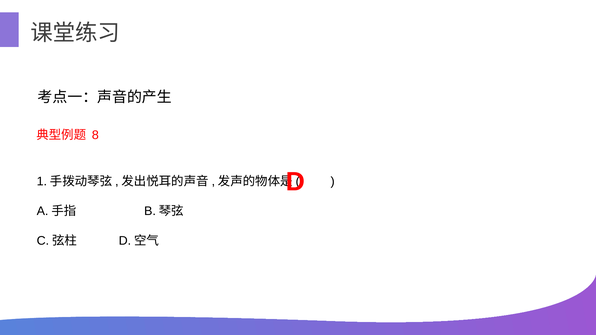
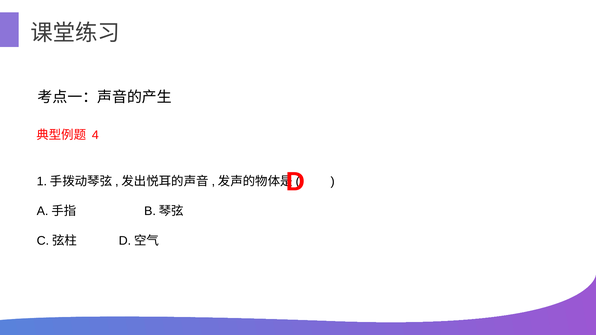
8: 8 -> 4
